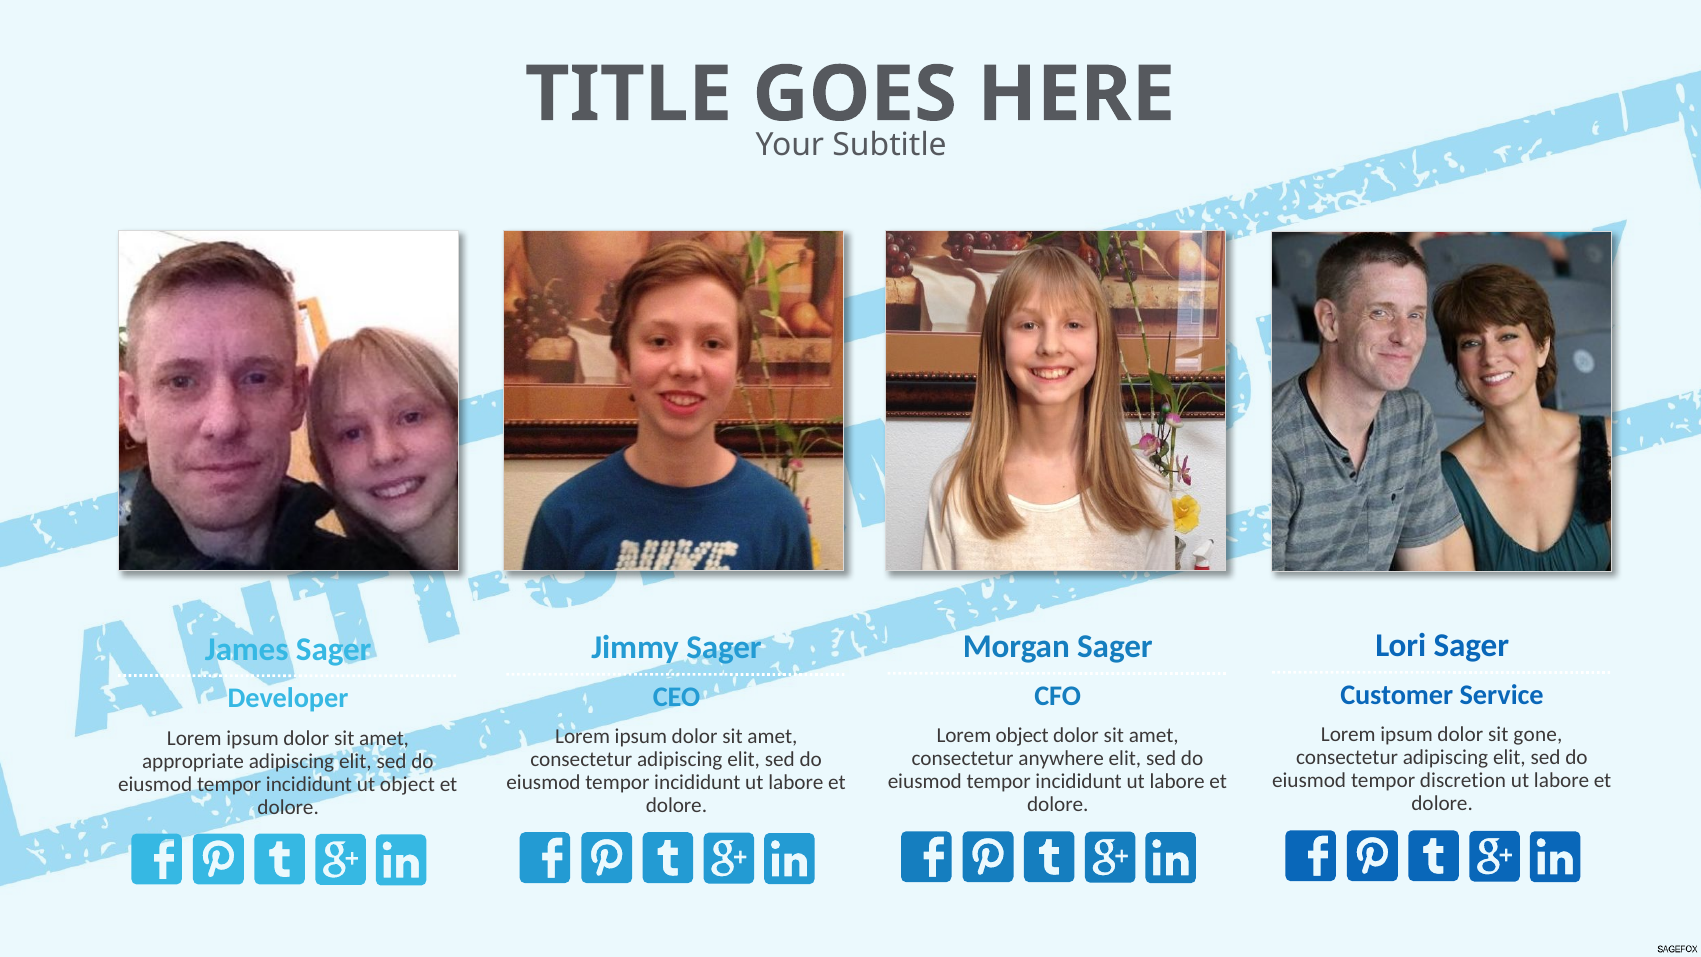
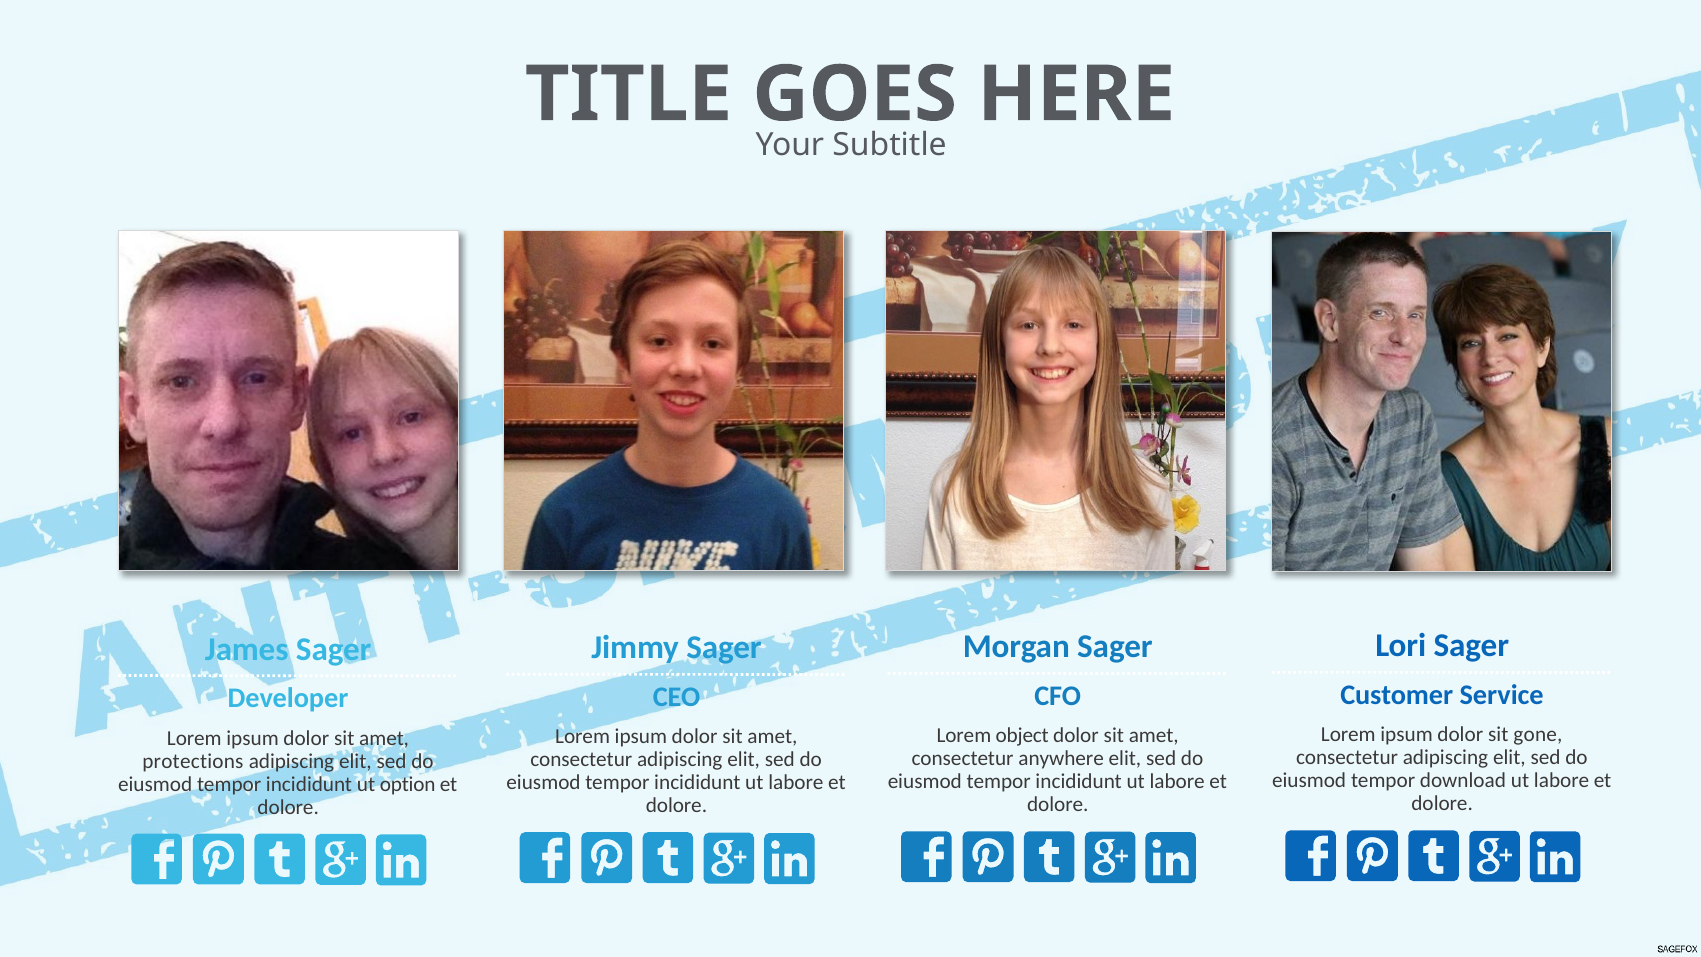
appropriate: appropriate -> protections
discretion: discretion -> download
ut object: object -> option
